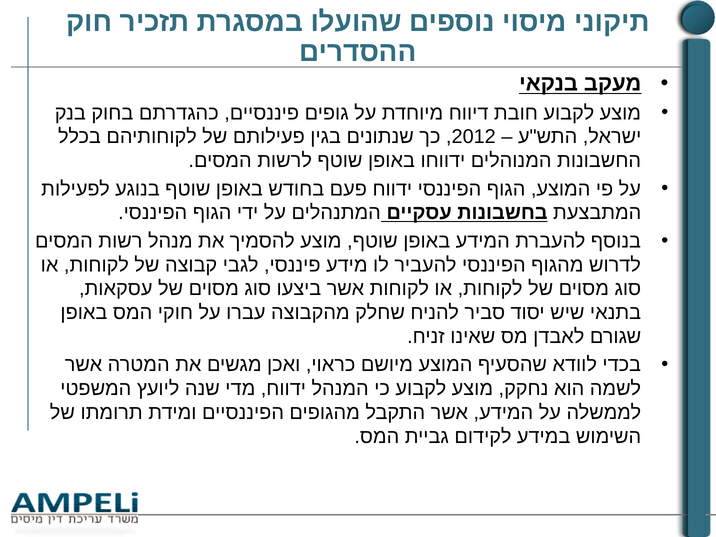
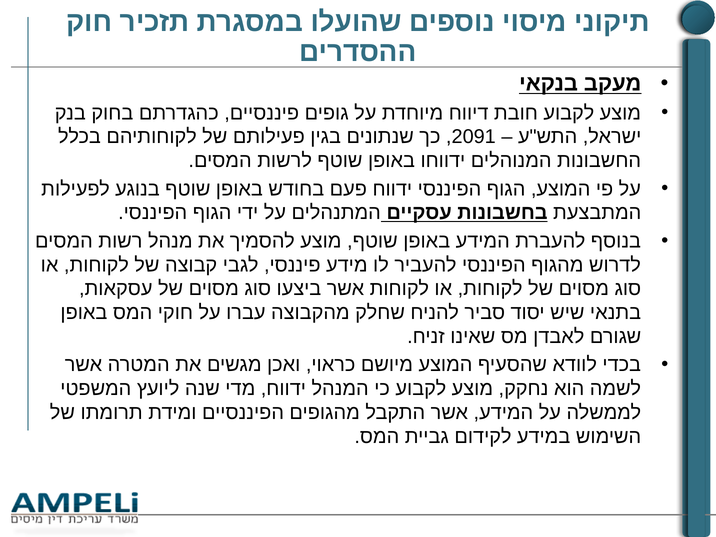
2012: 2012 -> 2091
